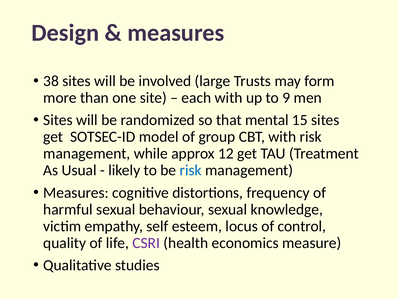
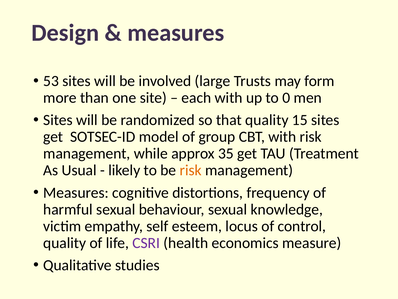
38: 38 -> 53
9: 9 -> 0
that mental: mental -> quality
12: 12 -> 35
risk at (191, 170) colour: blue -> orange
